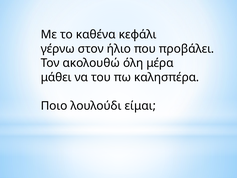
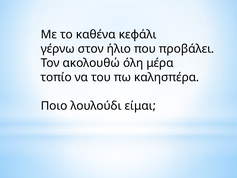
μάθει: μάθει -> τοπίο
